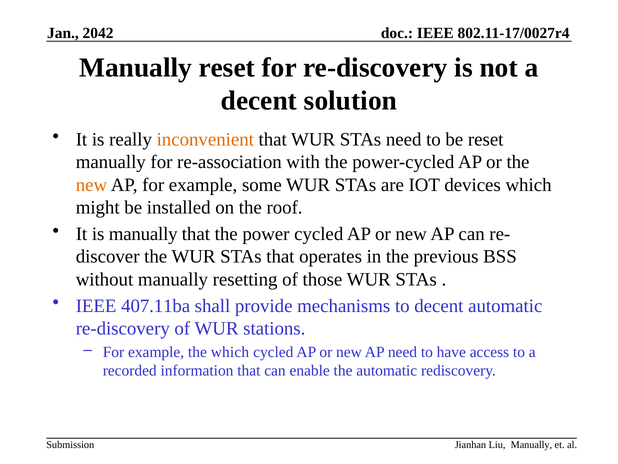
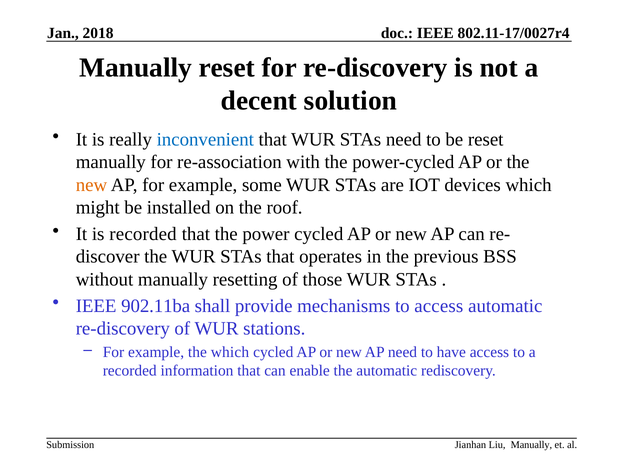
2042: 2042 -> 2018
inconvenient colour: orange -> blue
is manually: manually -> recorded
407.11ba: 407.11ba -> 902.11ba
to decent: decent -> access
